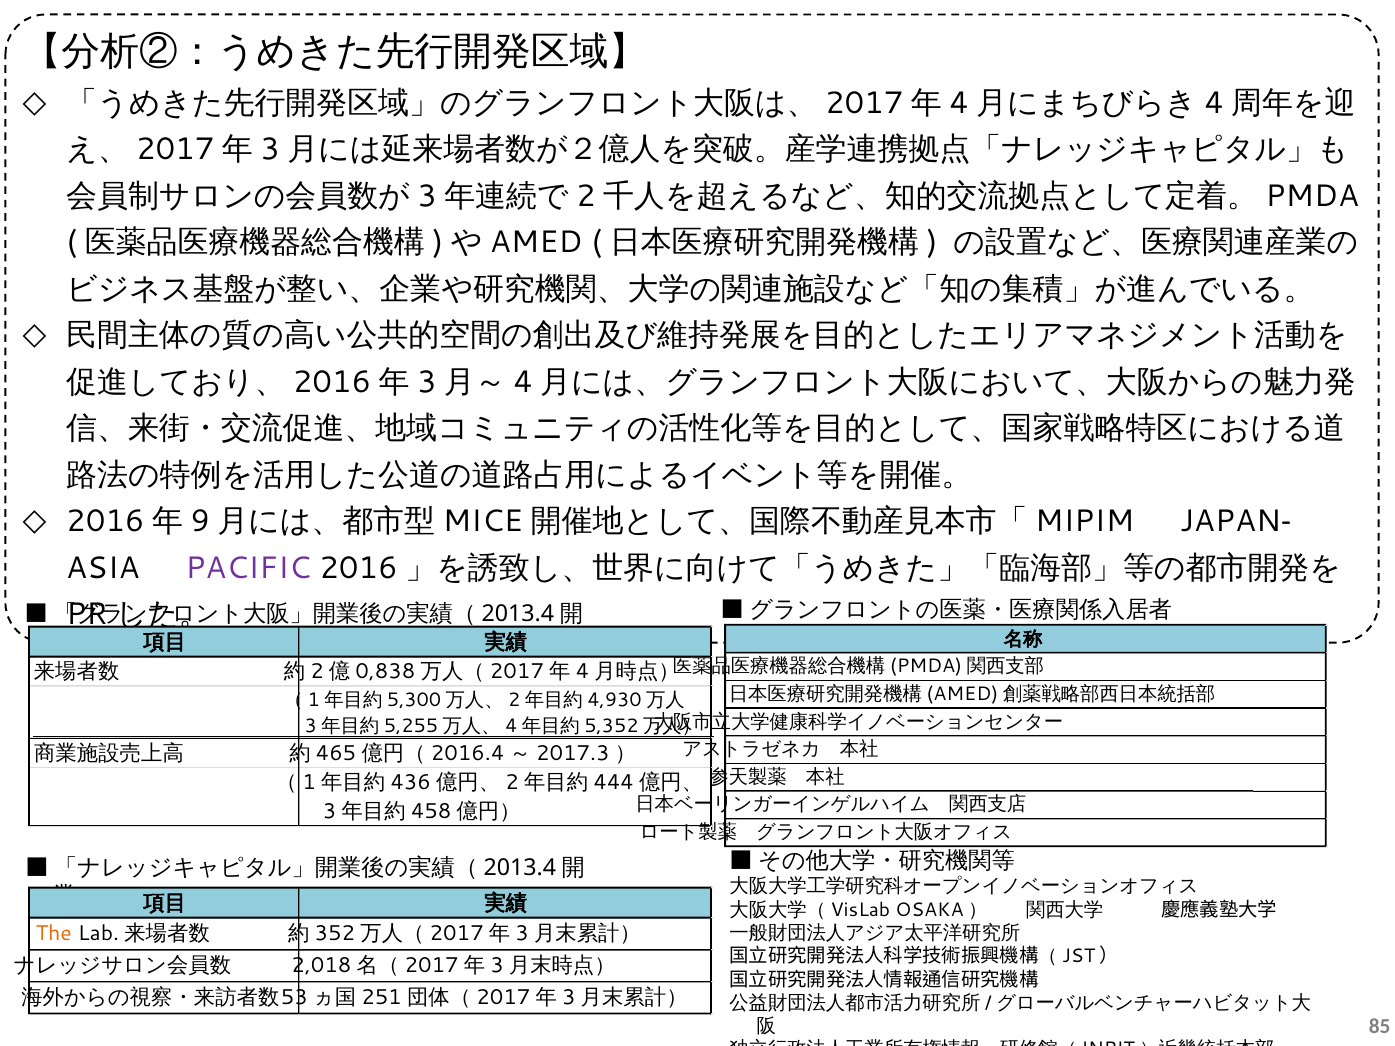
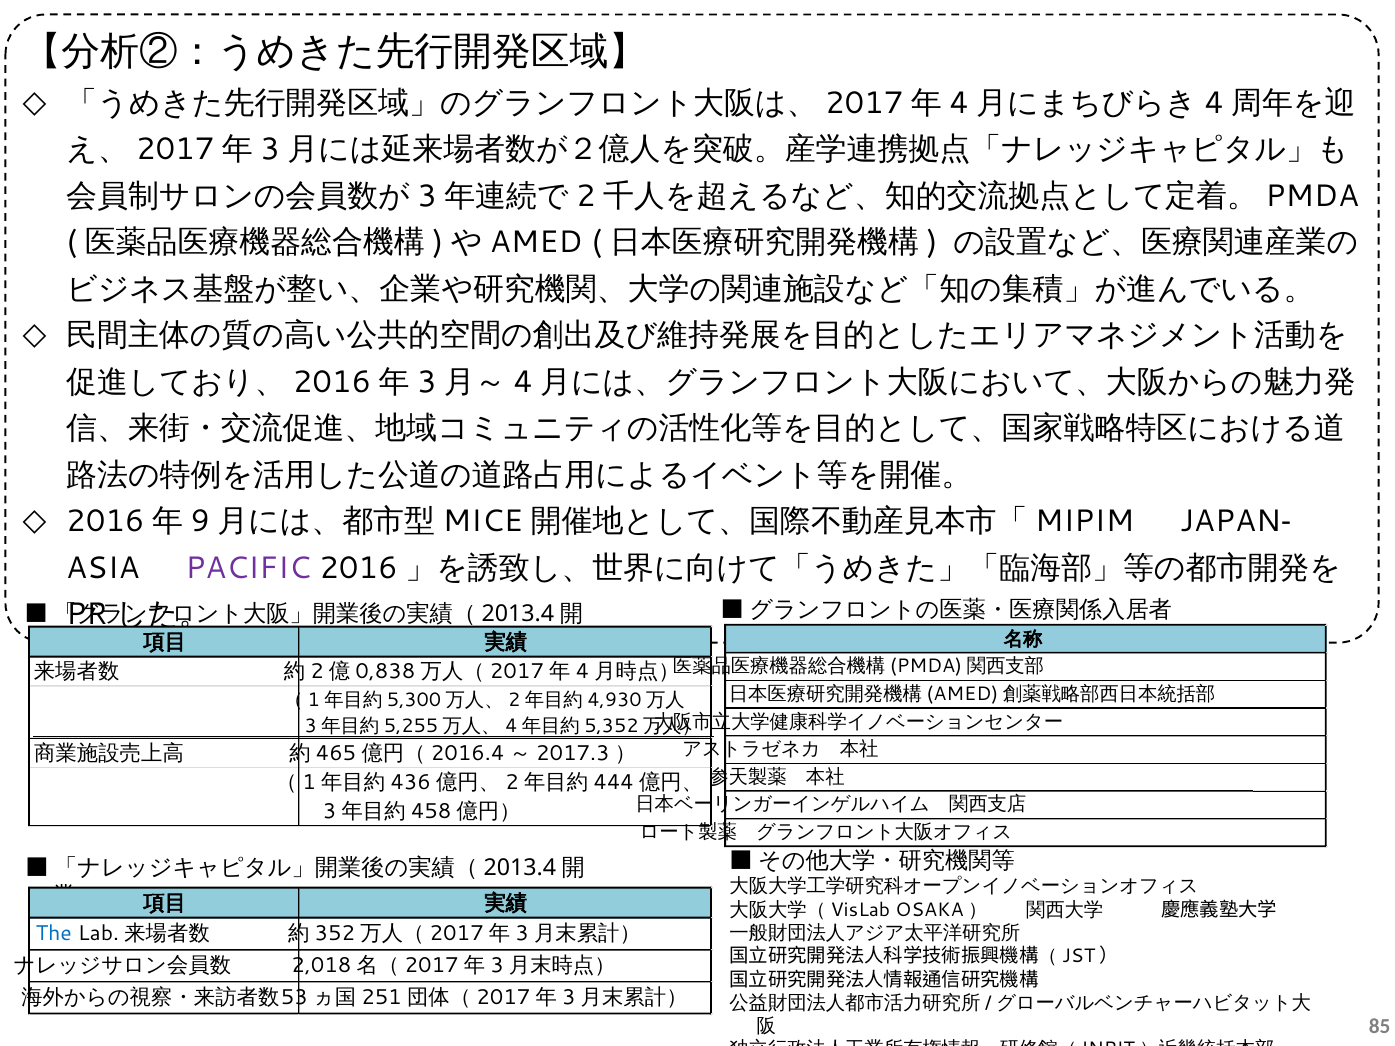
The colour: orange -> blue
